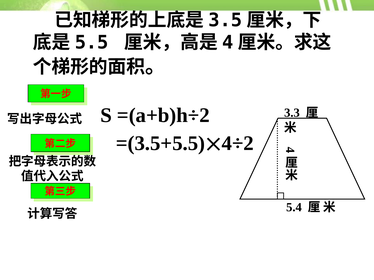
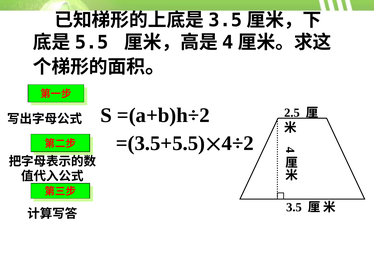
3.3: 3.3 -> 2.5
5.4: 5.4 -> 3.5
